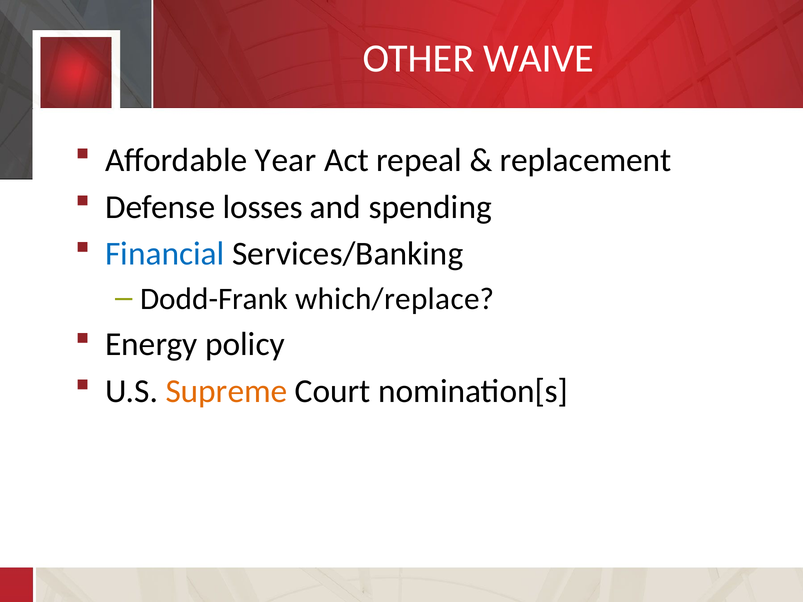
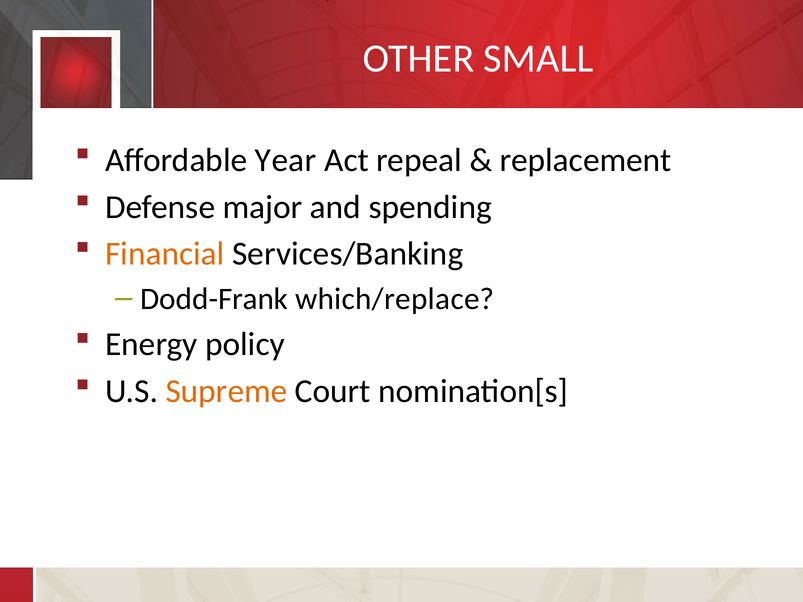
WAIVE: WAIVE -> SMALL
losses: losses -> major
Financial colour: blue -> orange
